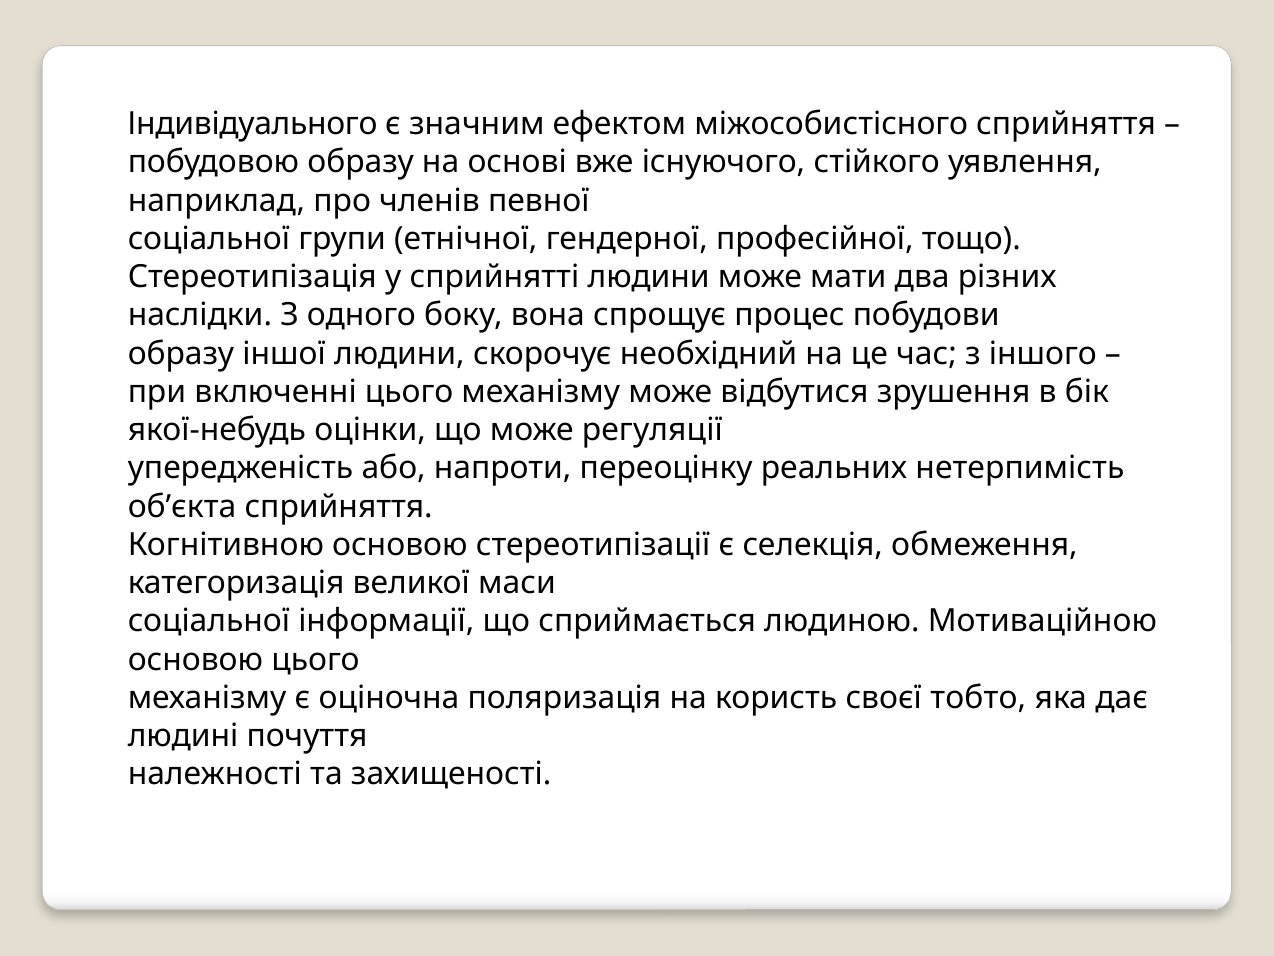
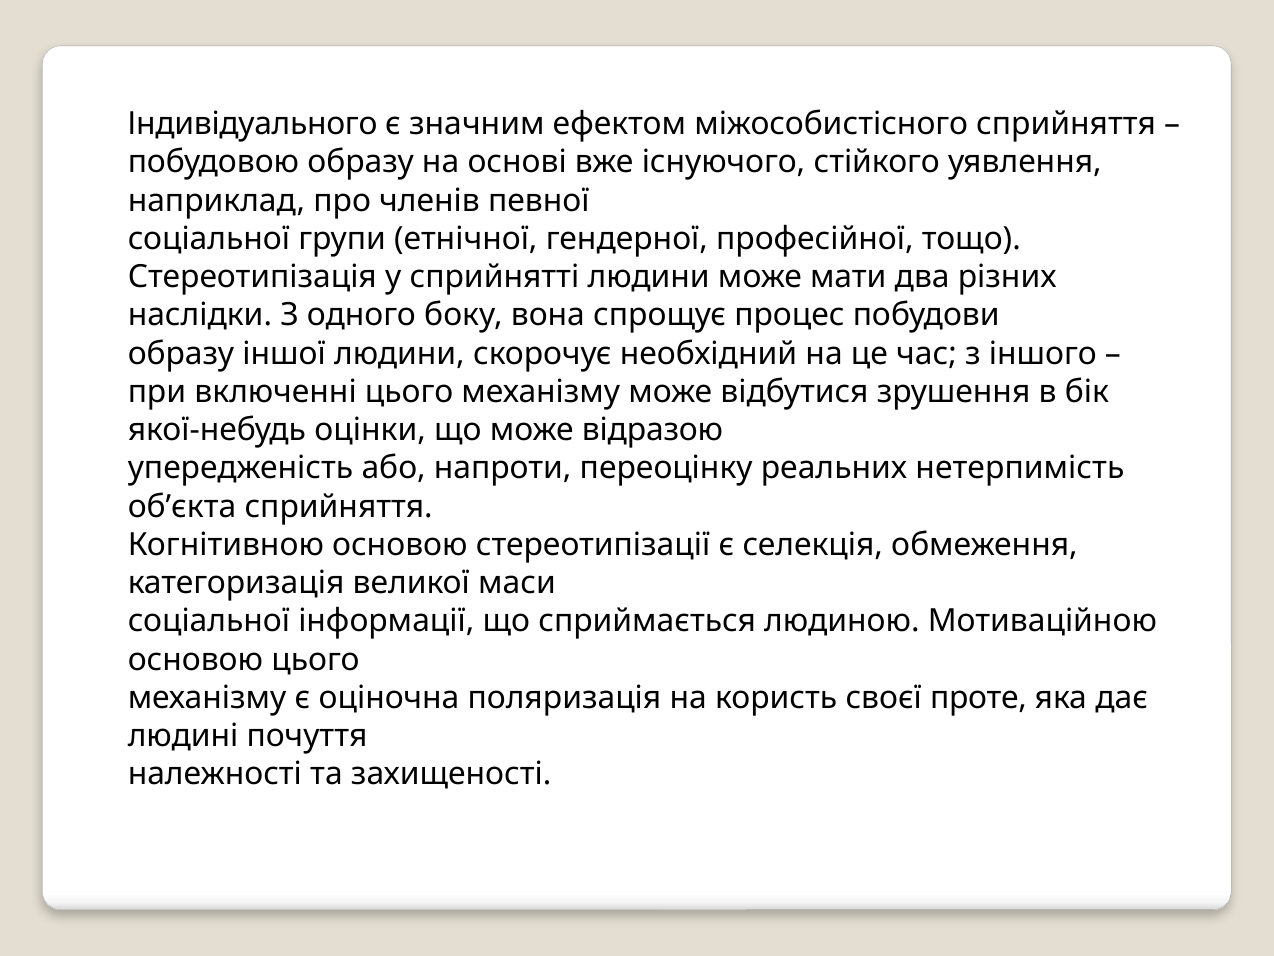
регуляції: регуляції -> відразою
тобто: тобто -> проте
